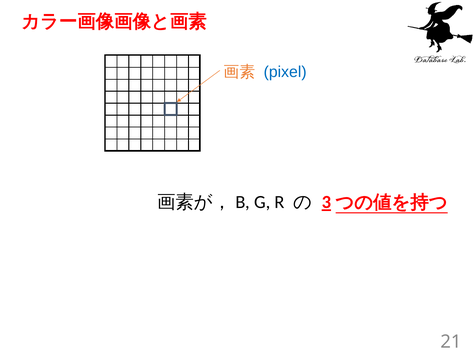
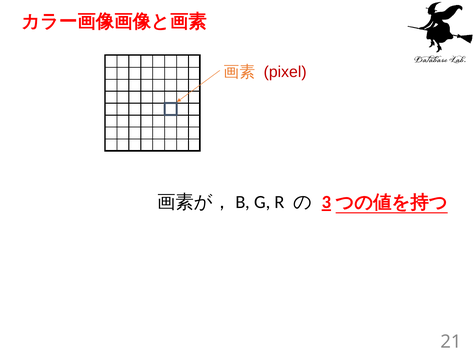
pixel colour: blue -> red
